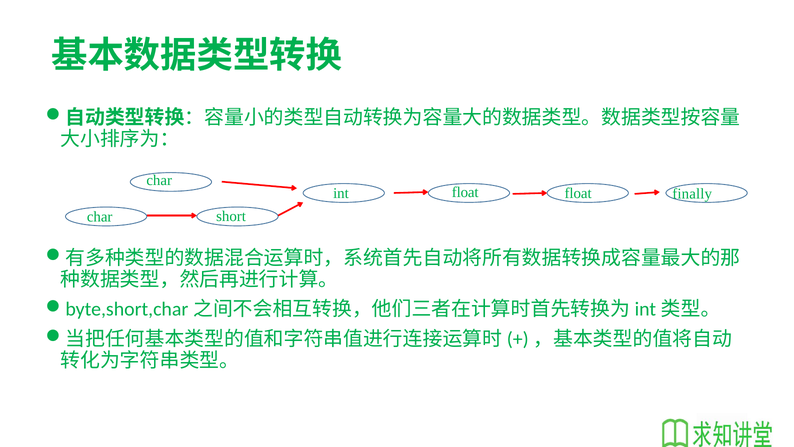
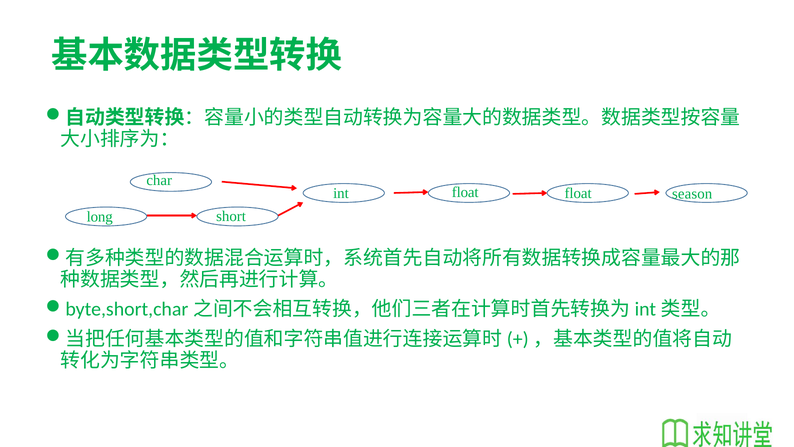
finally: finally -> season
char at (100, 216): char -> long
